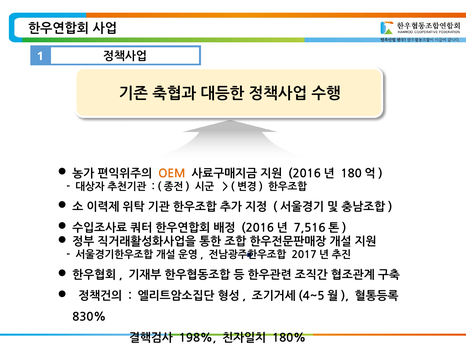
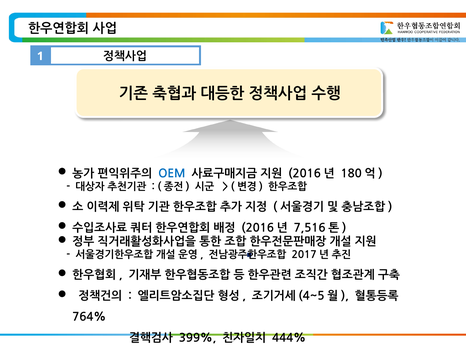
OEM colour: orange -> blue
830%: 830% -> 764%
198%: 198% -> 399%
180%: 180% -> 444%
